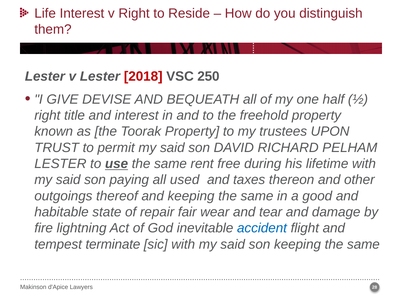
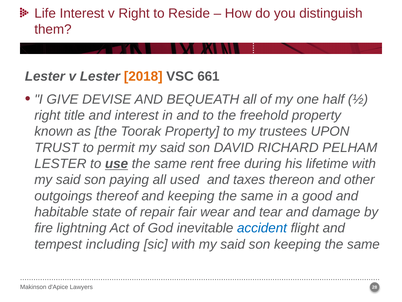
2018 colour: red -> orange
250: 250 -> 661
terminate: terminate -> including
